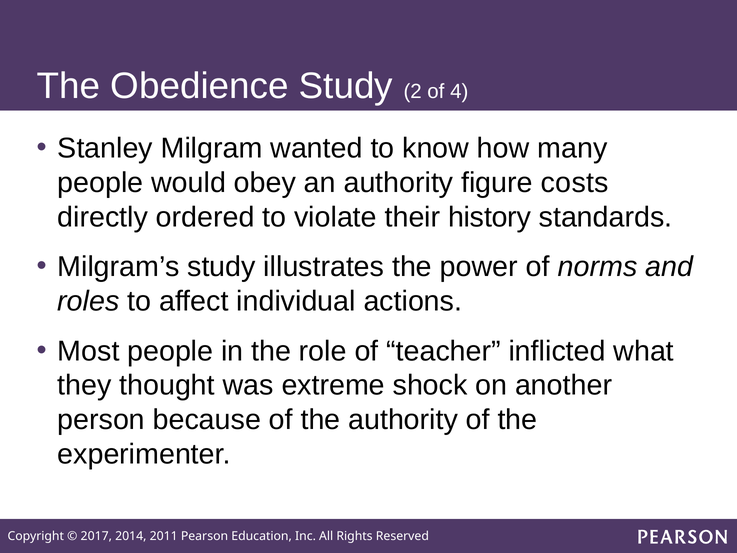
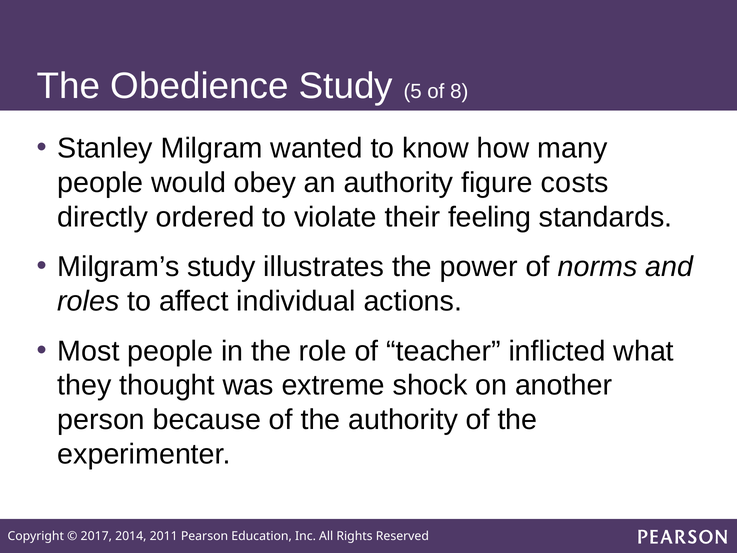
2: 2 -> 5
4: 4 -> 8
history: history -> feeling
